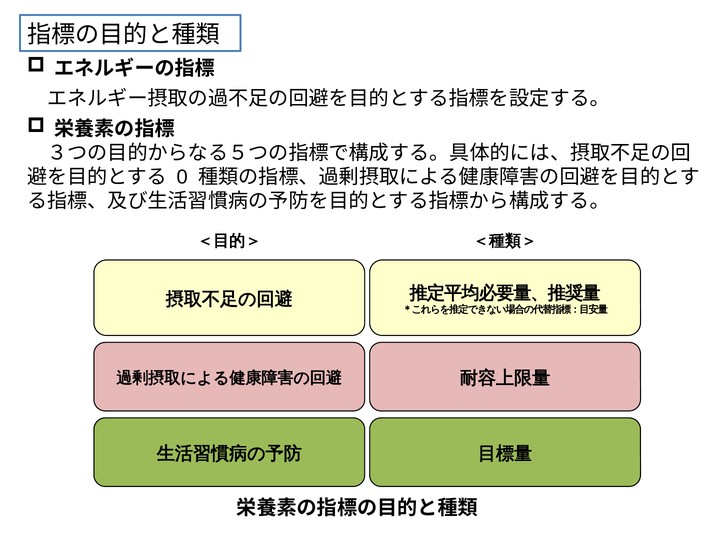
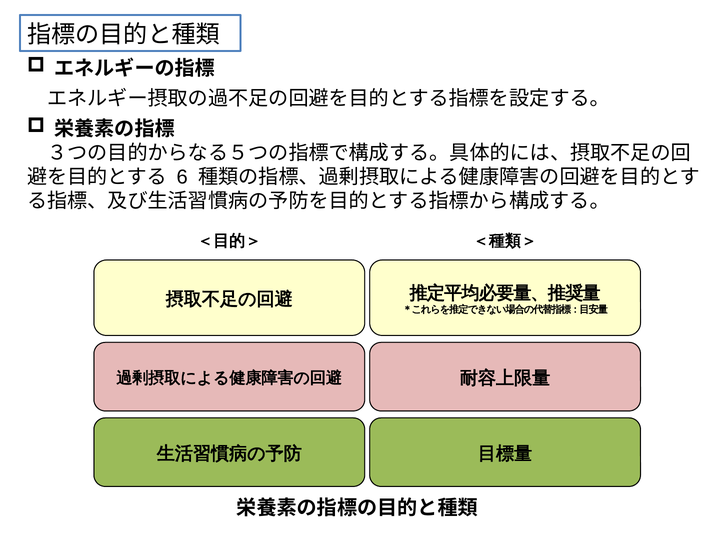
0: 0 -> 6
